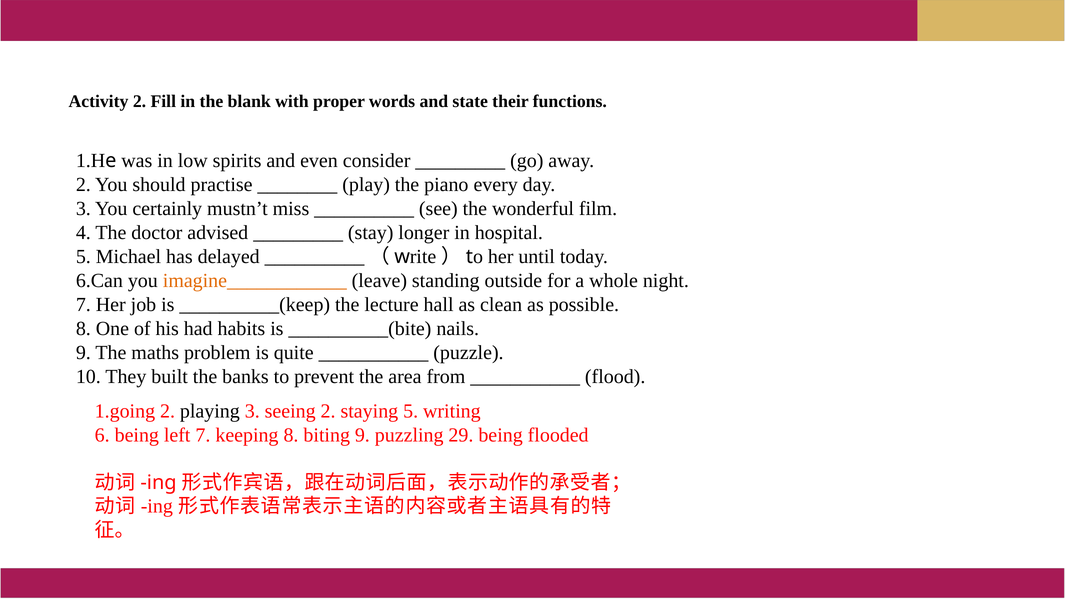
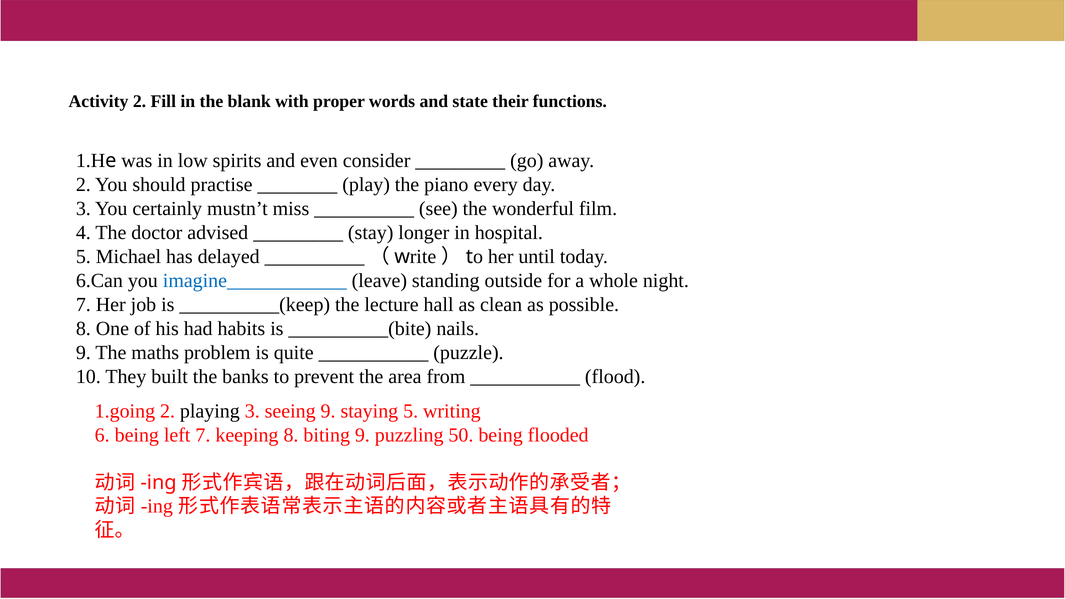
imagine____________ colour: orange -> blue
seeing 2: 2 -> 9
29: 29 -> 50
